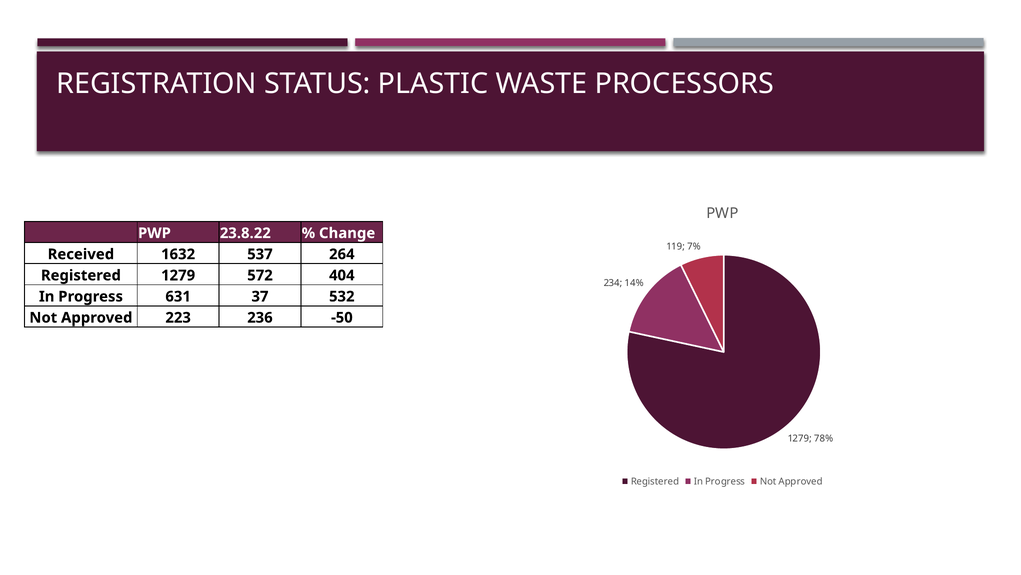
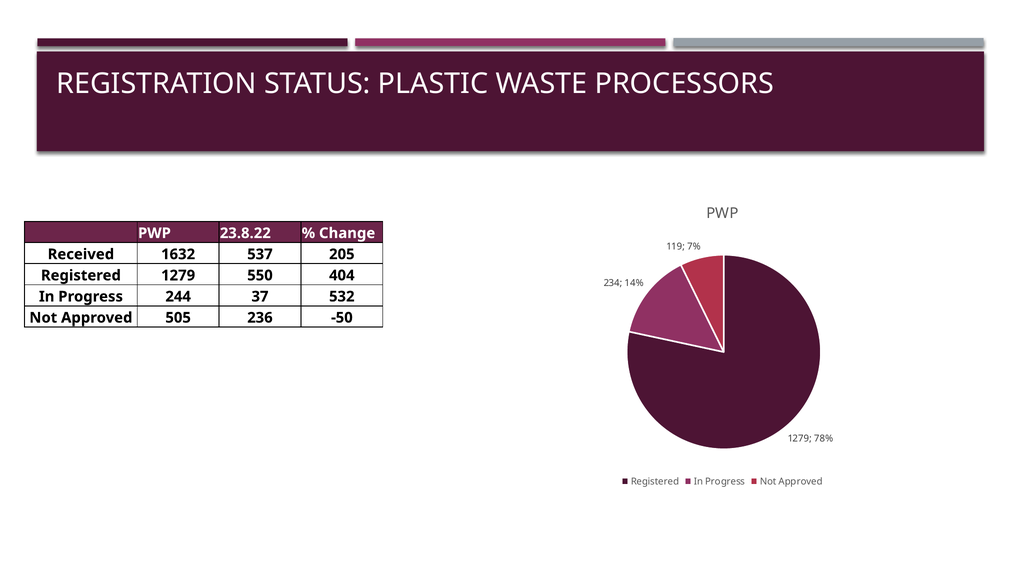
264: 264 -> 205
572: 572 -> 550
631: 631 -> 244
223: 223 -> 505
